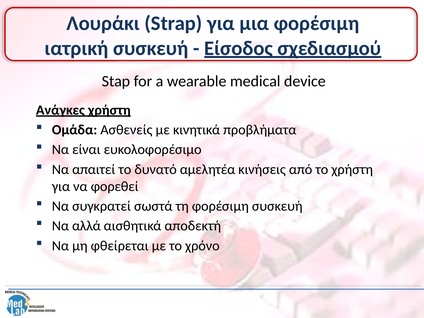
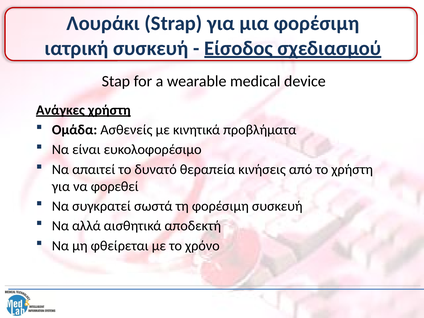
αμελητέα: αμελητέα -> θεραπεία
